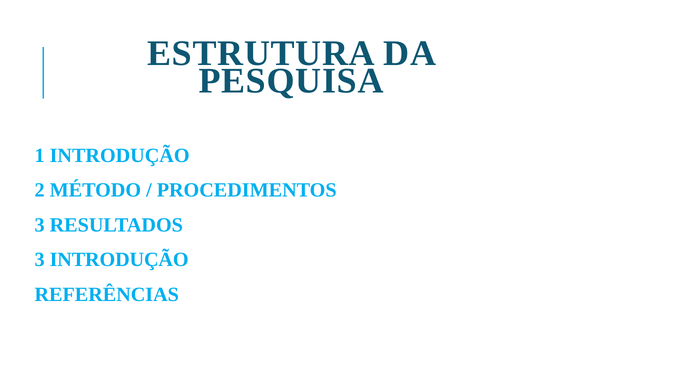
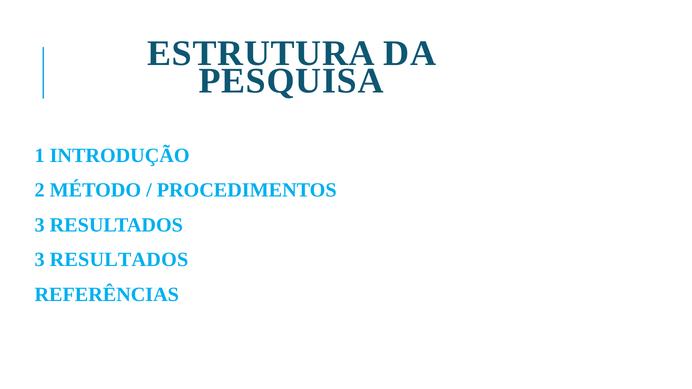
INTRODUÇÃO at (119, 260): INTRODUÇÃO -> RESULTADOS
